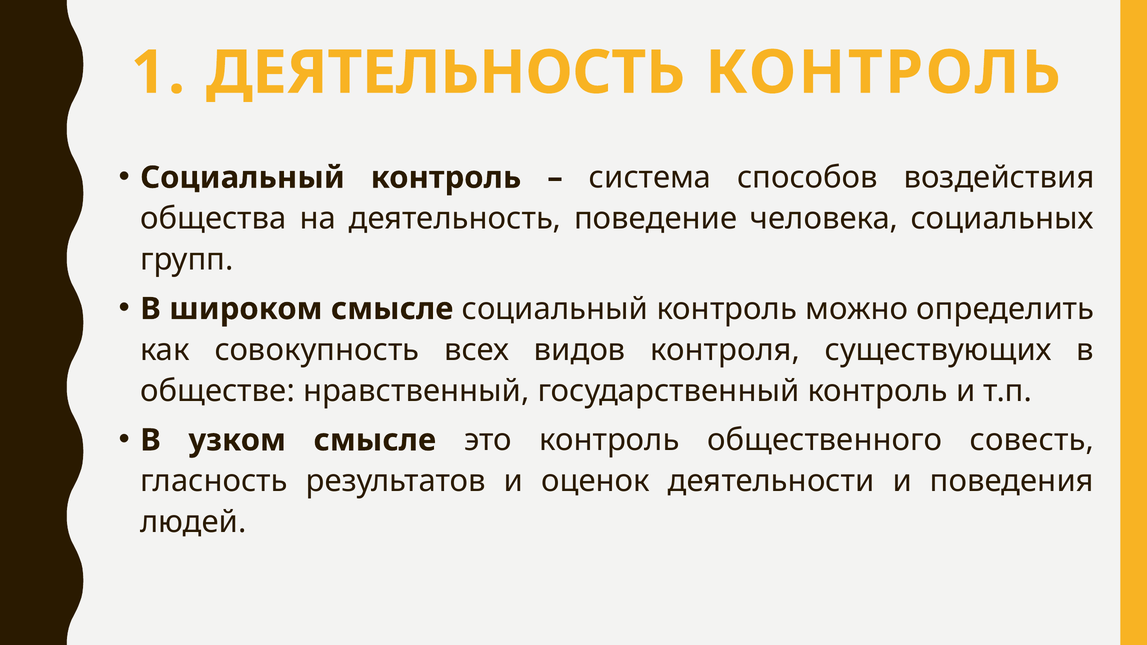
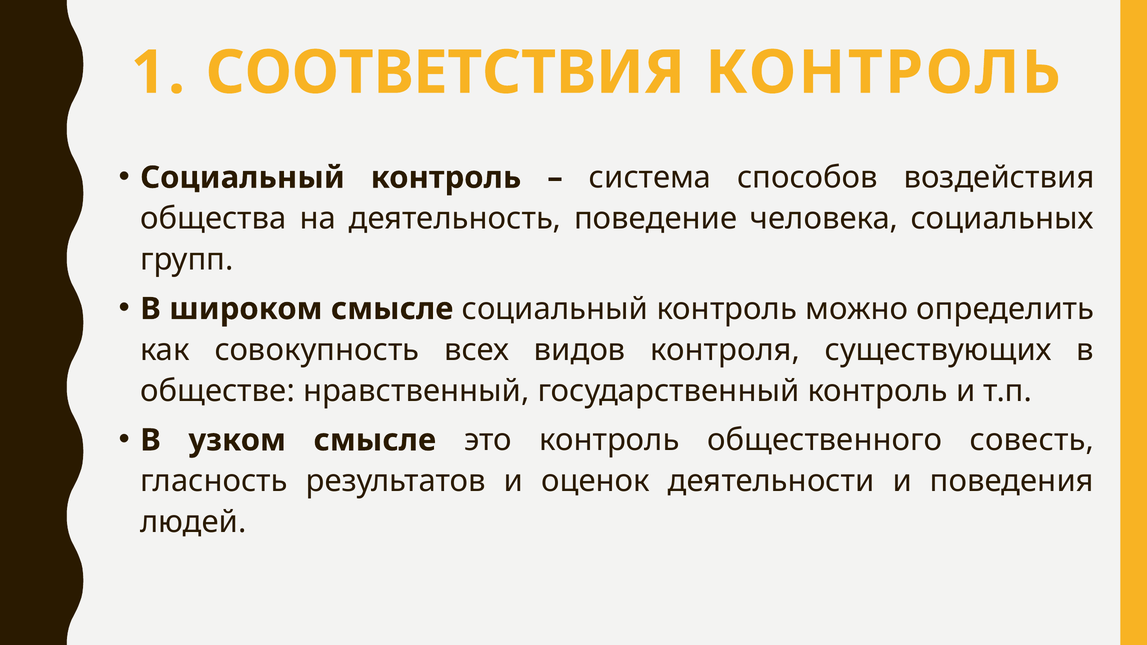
1 ДЕЯТЕЛЬНОСТЬ: ДЕЯТЕЛЬНОСТЬ -> СООТВЕТСТВИЯ
